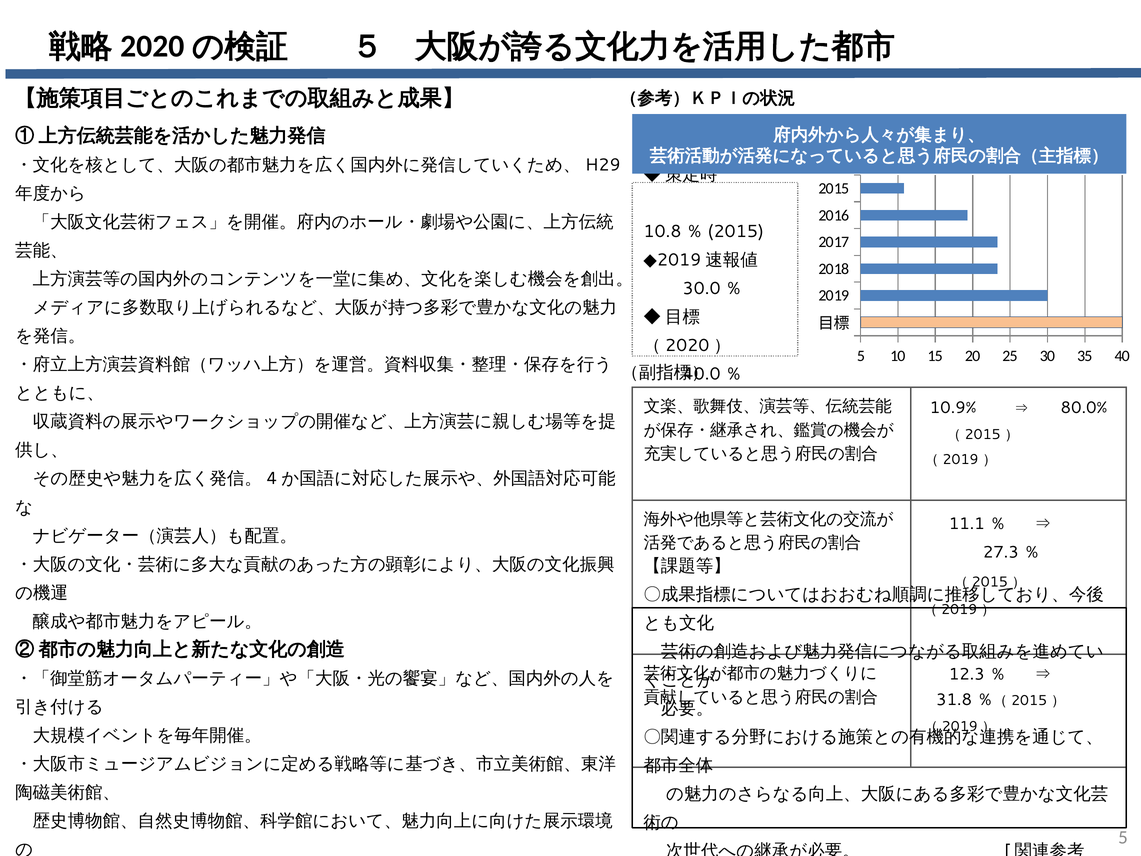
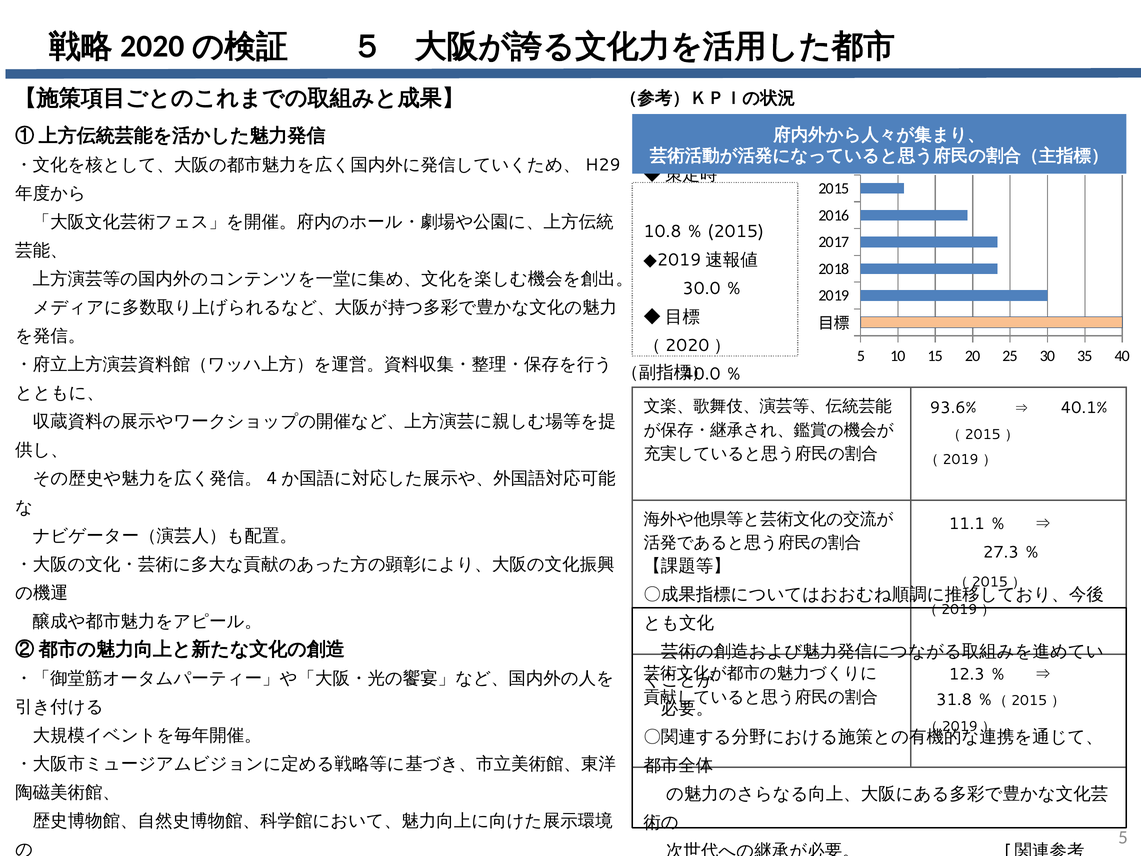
10.9%: 10.9% -> 93.6%
80.0%: 80.0% -> 40.1%
